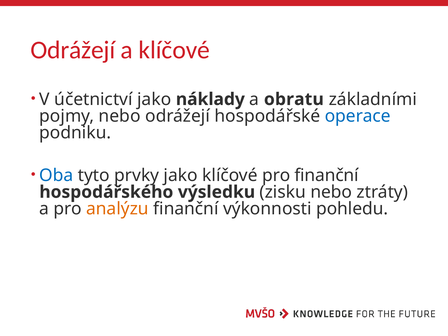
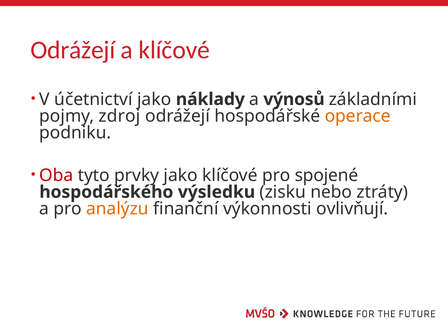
obratu: obratu -> výnosů
pojmy nebo: nebo -> zdroj
operace colour: blue -> orange
Oba colour: blue -> red
pro finanční: finanční -> spojené
pohledu: pohledu -> ovlivňují
